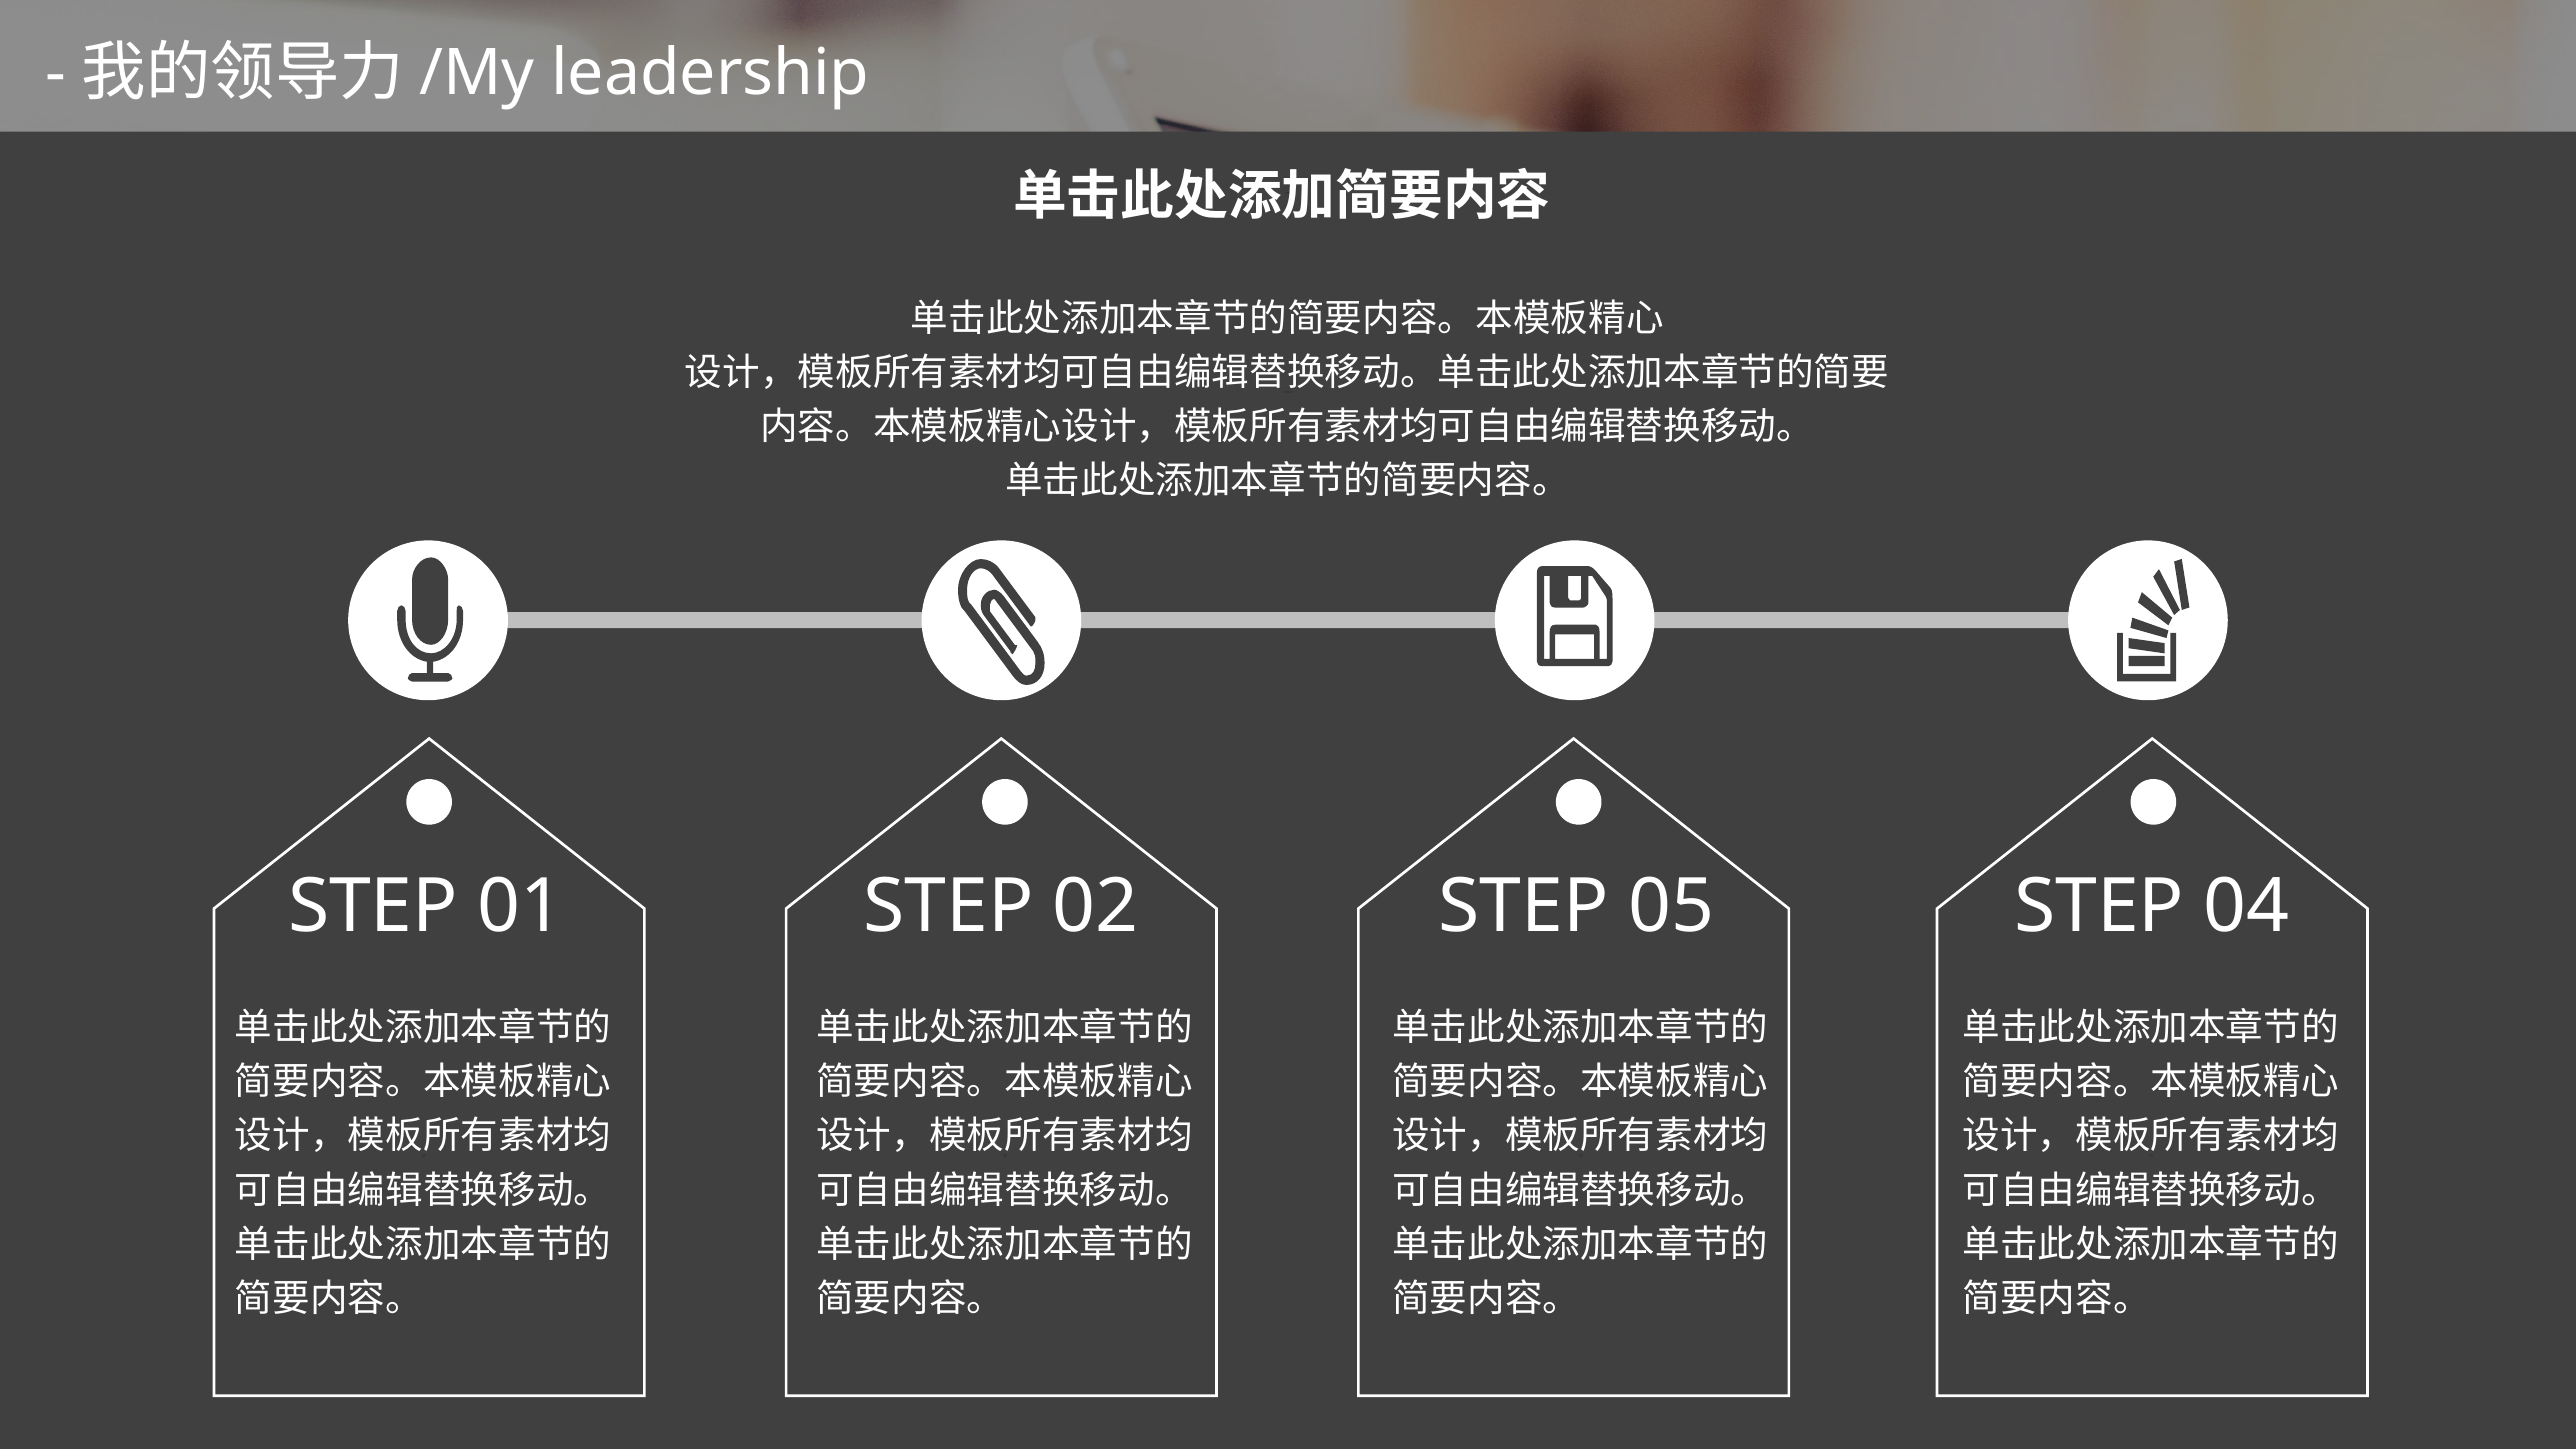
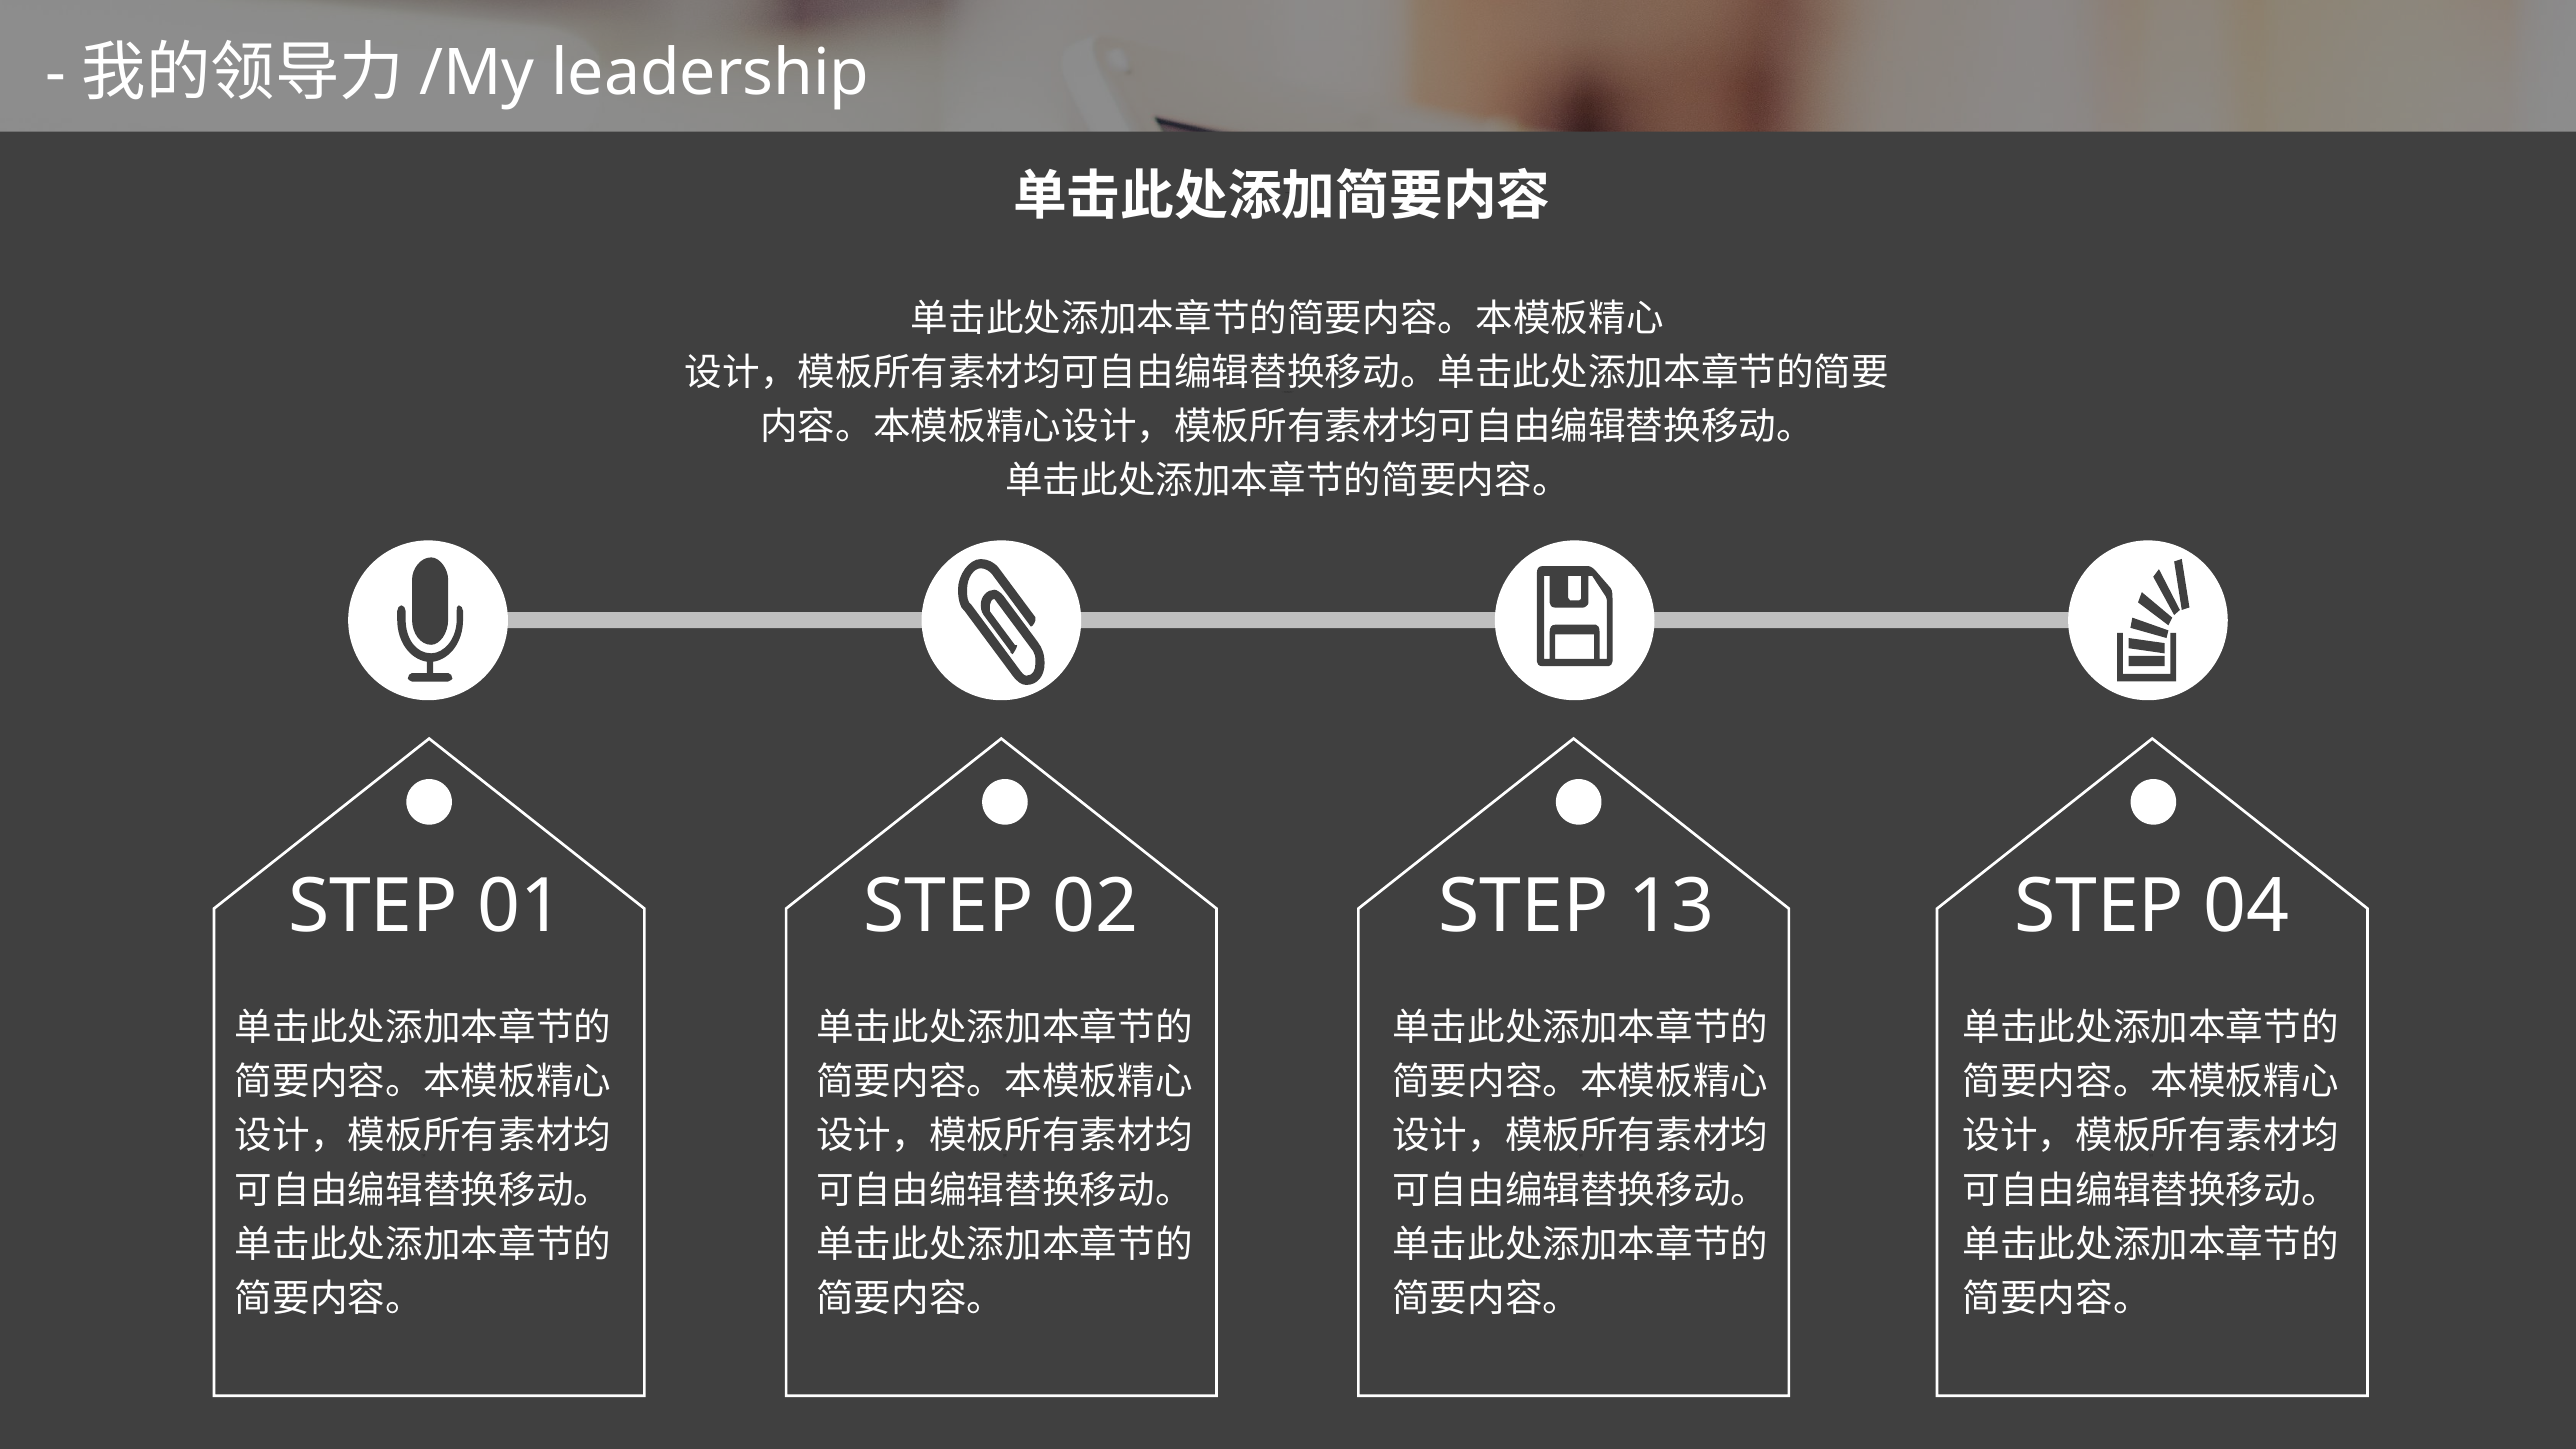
05: 05 -> 13
